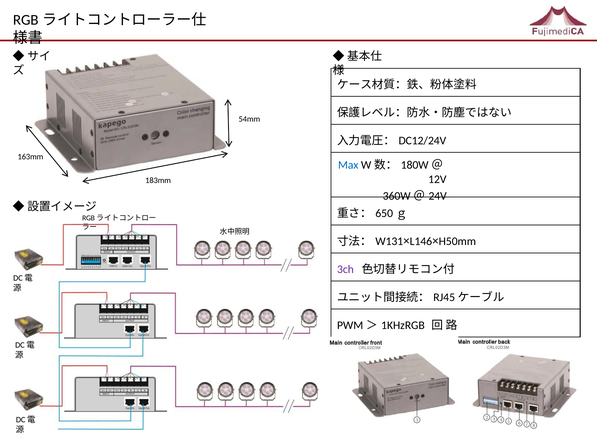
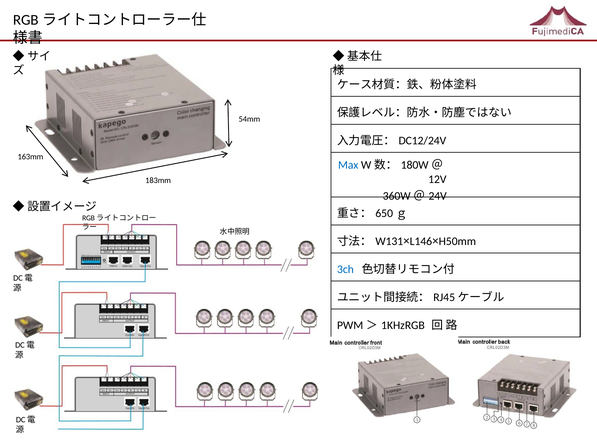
3ch colour: purple -> blue
